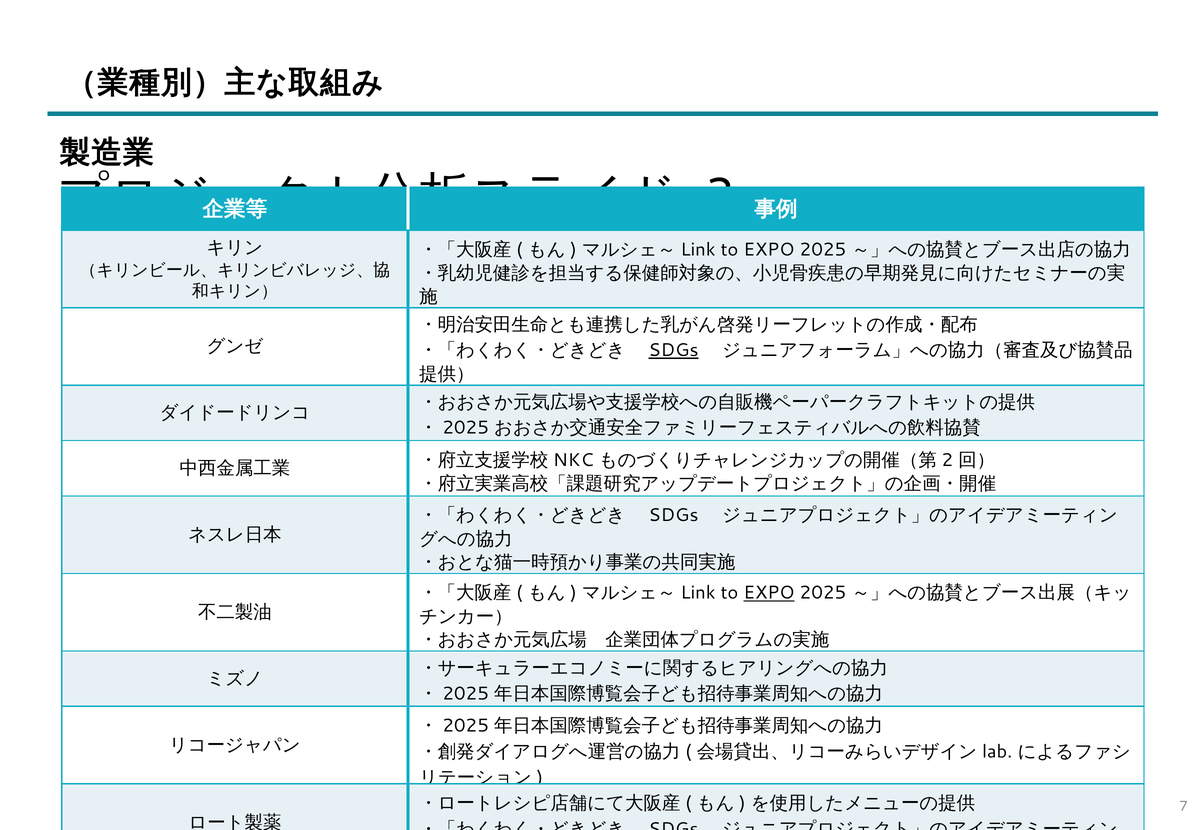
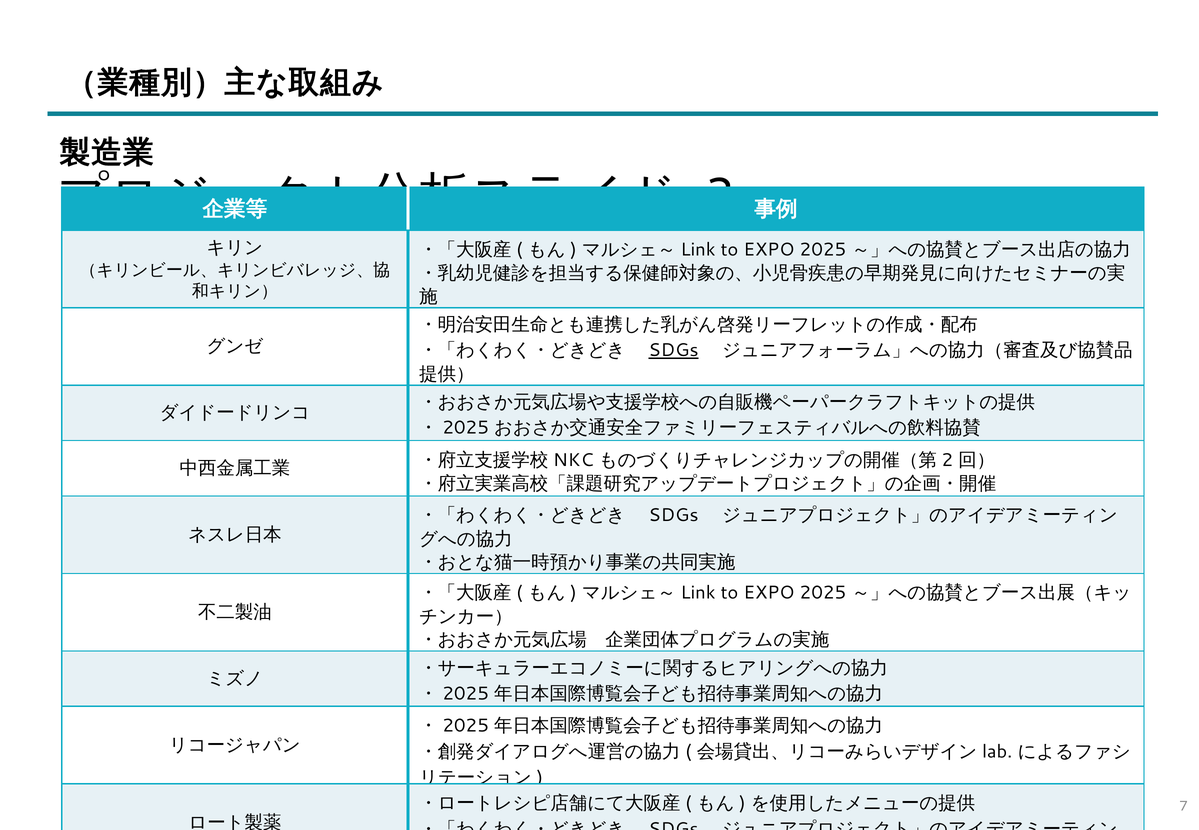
EXPO at (769, 593) underline: present -> none
